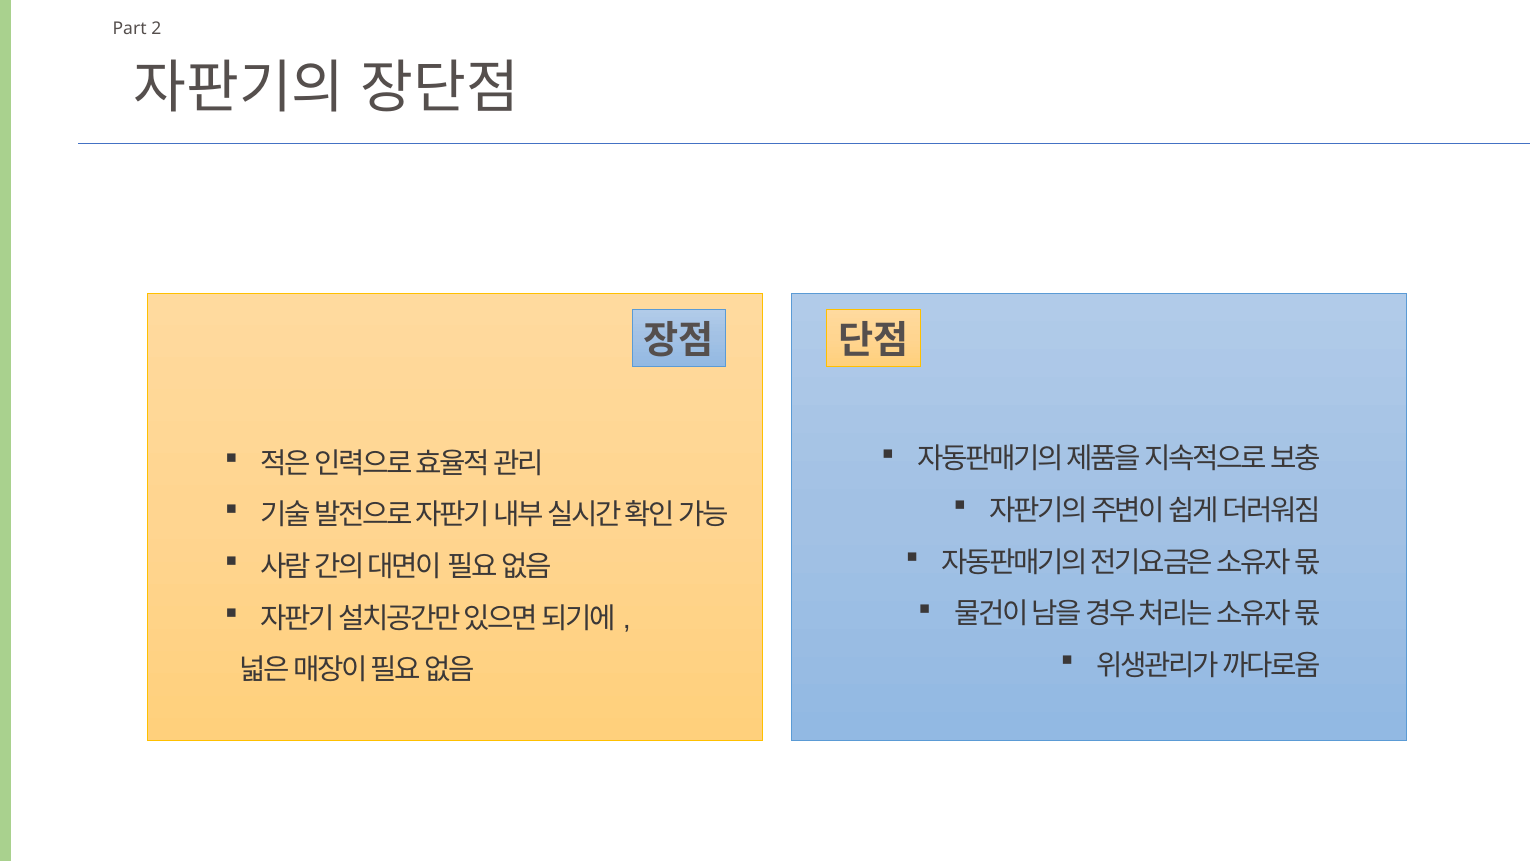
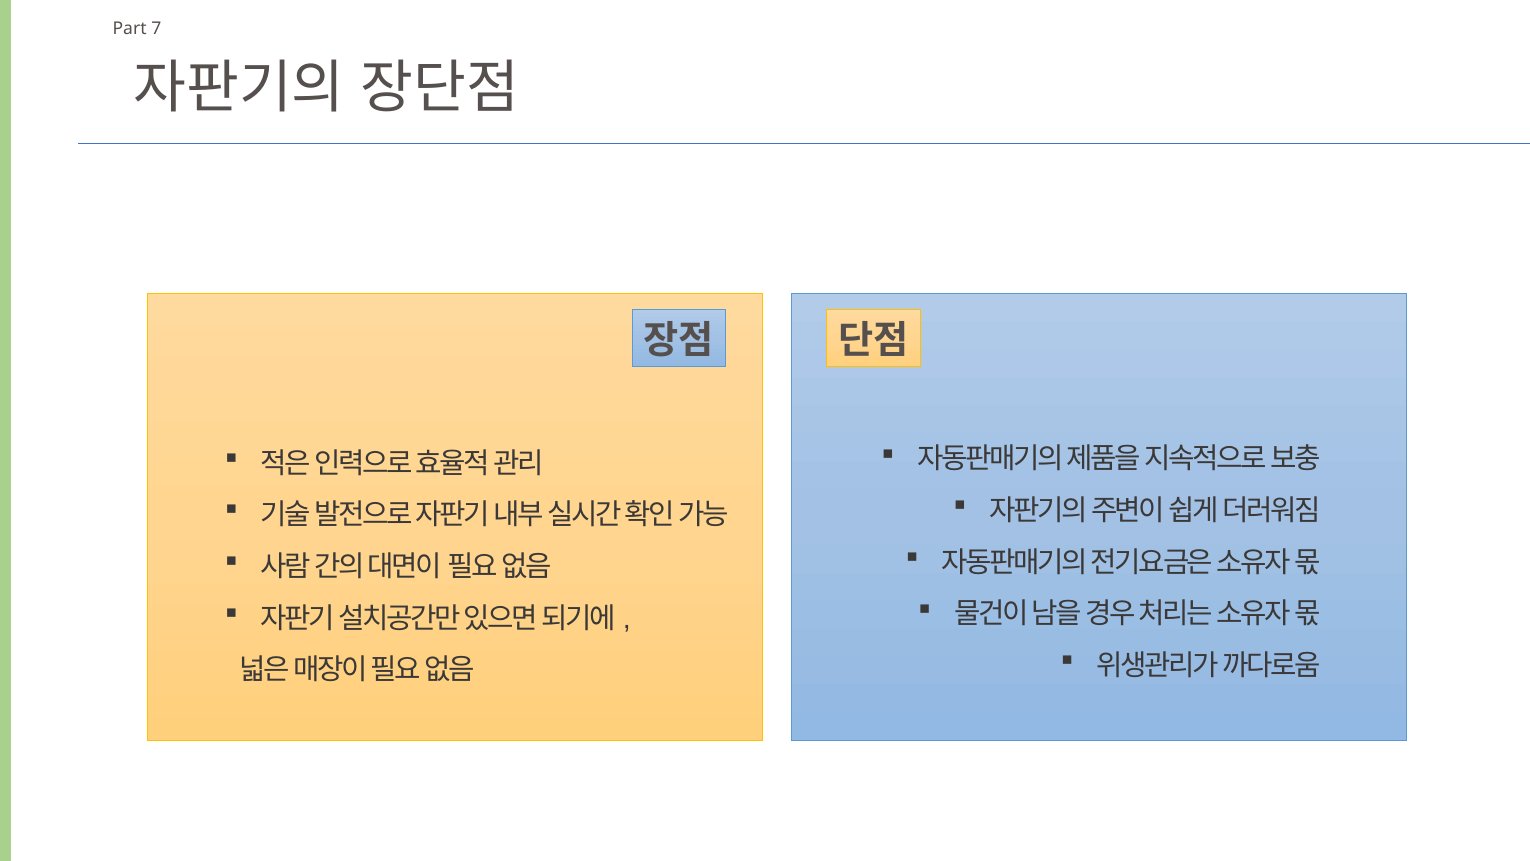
2: 2 -> 7
